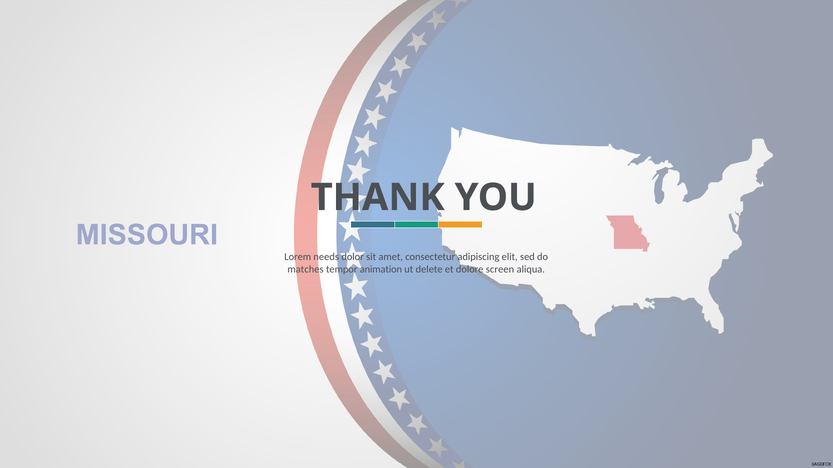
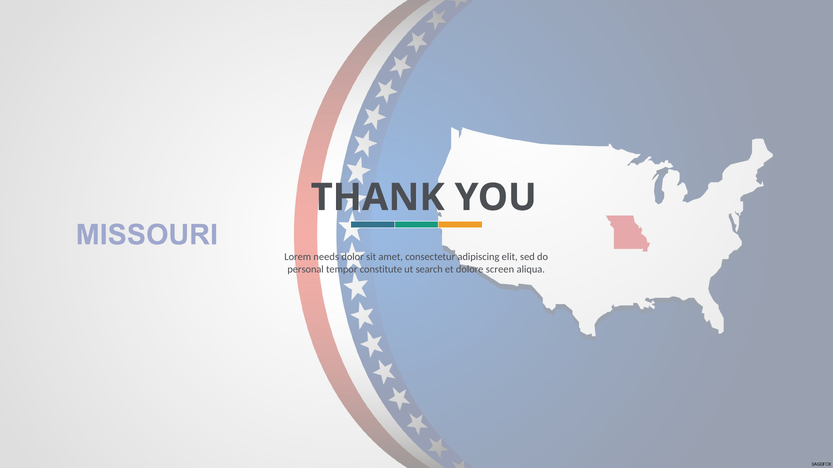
matches: matches -> personal
animation: animation -> constitute
delete: delete -> search
